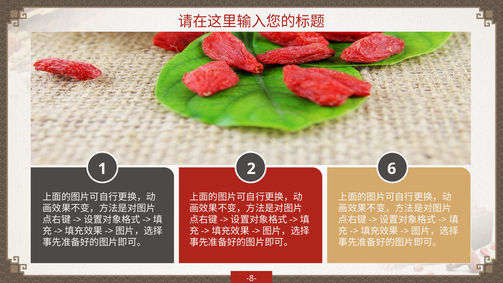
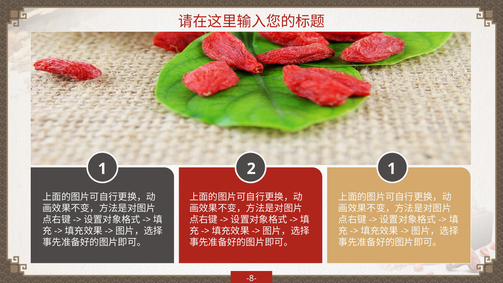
2 6: 6 -> 1
